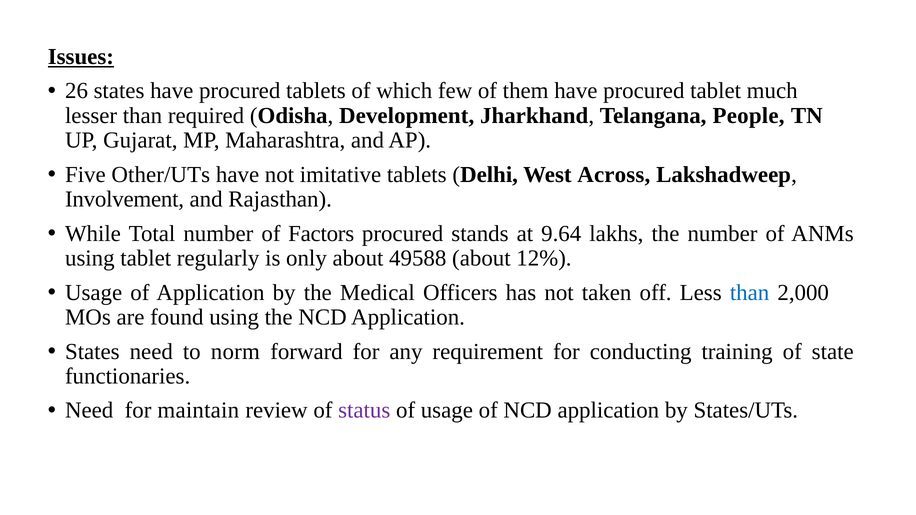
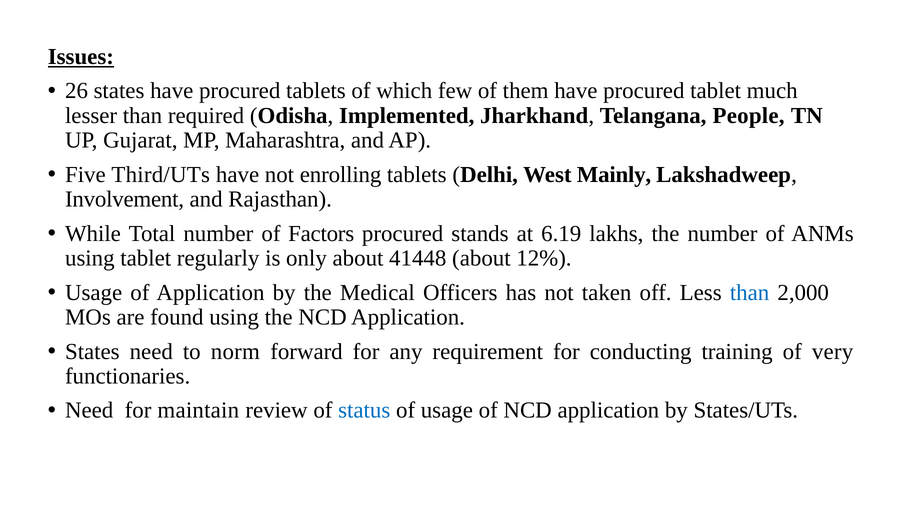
Development: Development -> Implemented
Other/UTs: Other/UTs -> Third/UTs
imitative: imitative -> enrolling
Across: Across -> Mainly
9.64: 9.64 -> 6.19
49588: 49588 -> 41448
state: state -> very
status colour: purple -> blue
